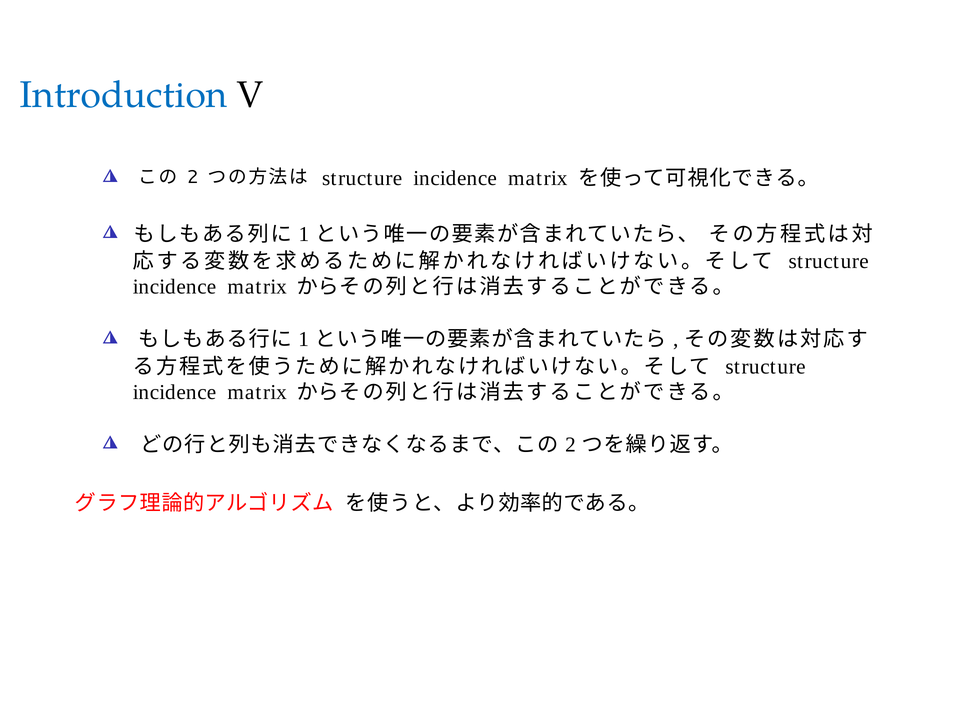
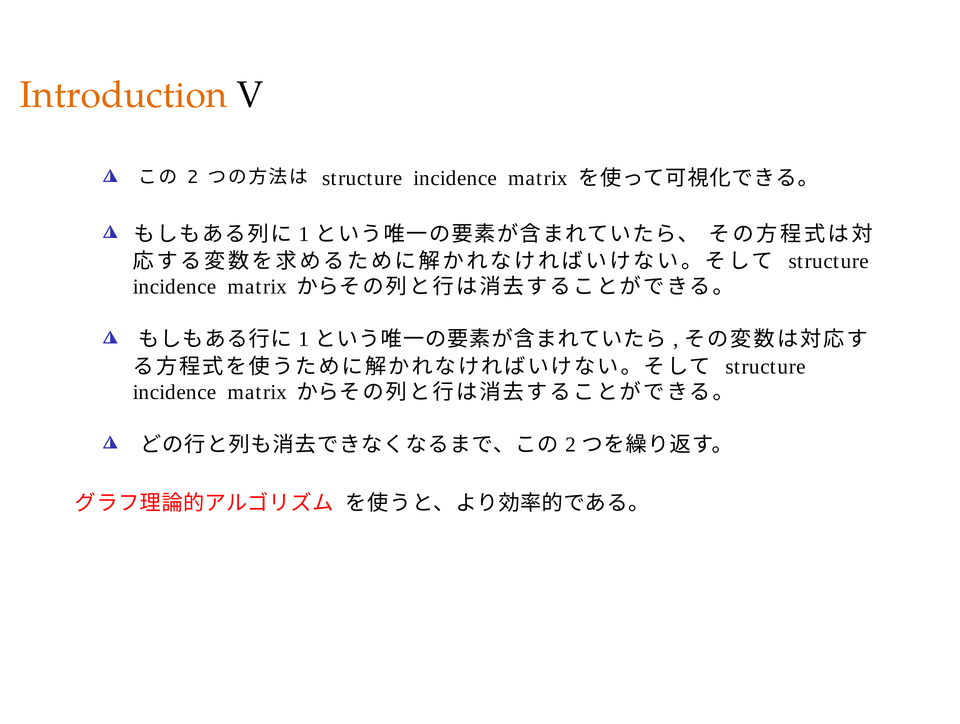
Introduction colour: blue -> orange
